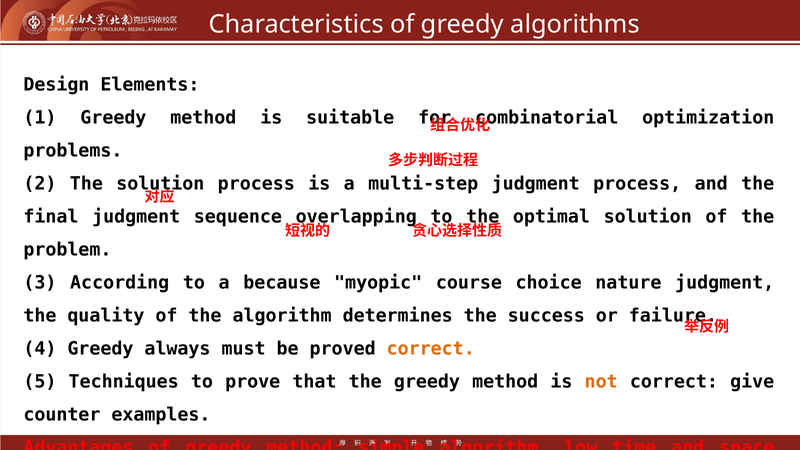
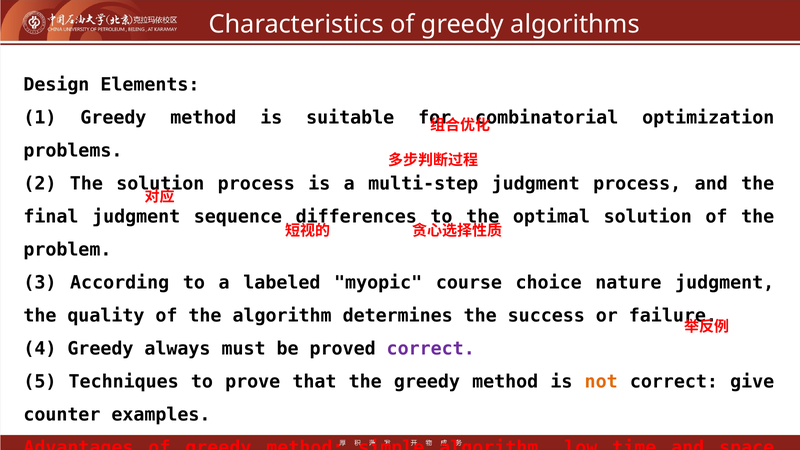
overlapping: overlapping -> differences
because: because -> labeled
correct at (431, 349) colour: orange -> purple
